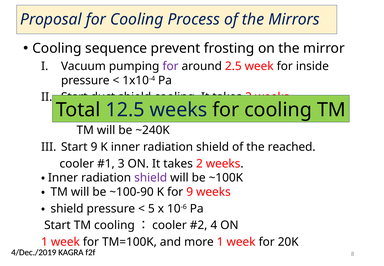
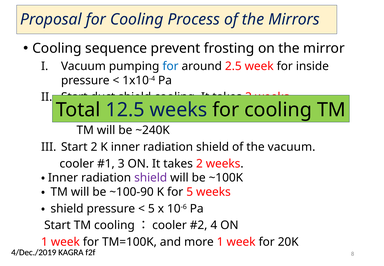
for at (170, 66) colour: purple -> blue
Start 9: 9 -> 2
the reached: reached -> vacuum
for 9: 9 -> 5
